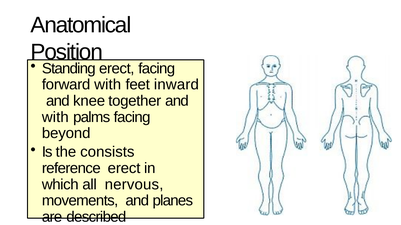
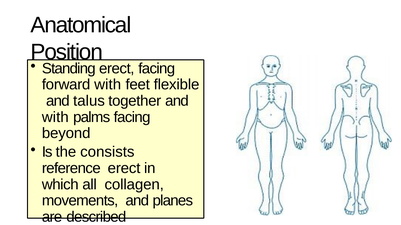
inward: inward -> flexible
knee: knee -> talus
nervous: nervous -> collagen
